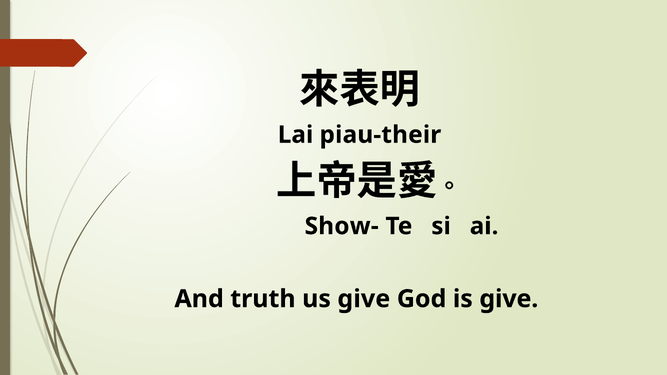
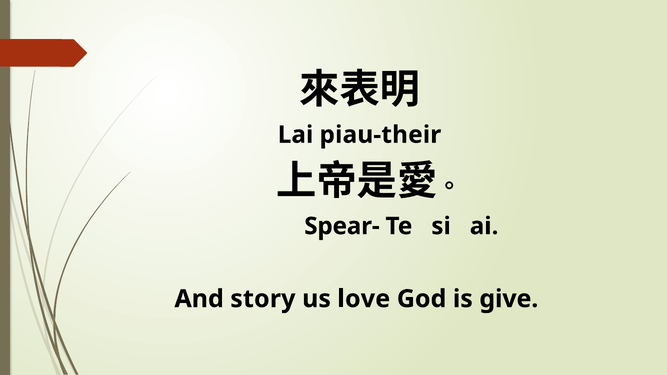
Show-: Show- -> Spear-
truth: truth -> story
us give: give -> love
